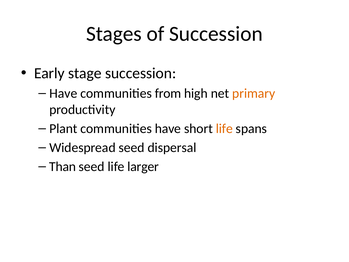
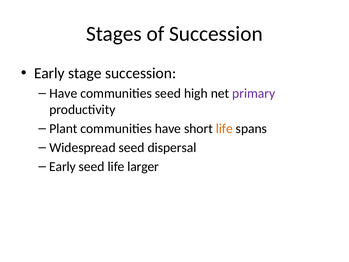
communities from: from -> seed
primary colour: orange -> purple
Than at (63, 167): Than -> Early
